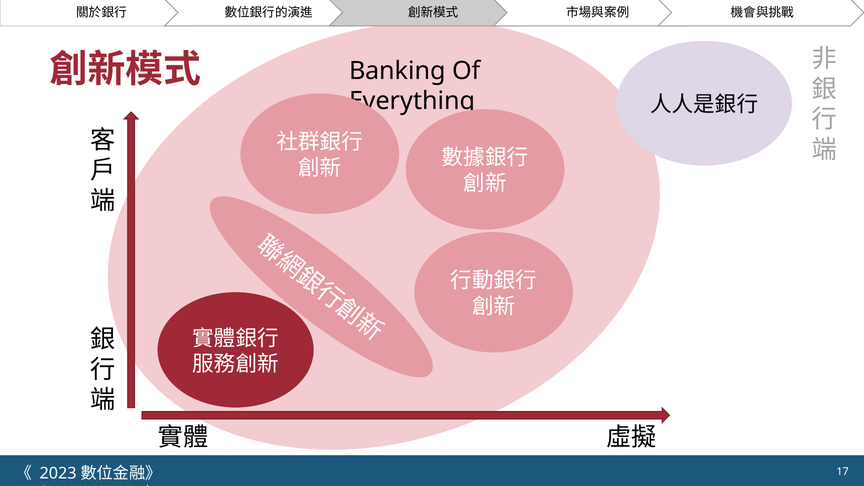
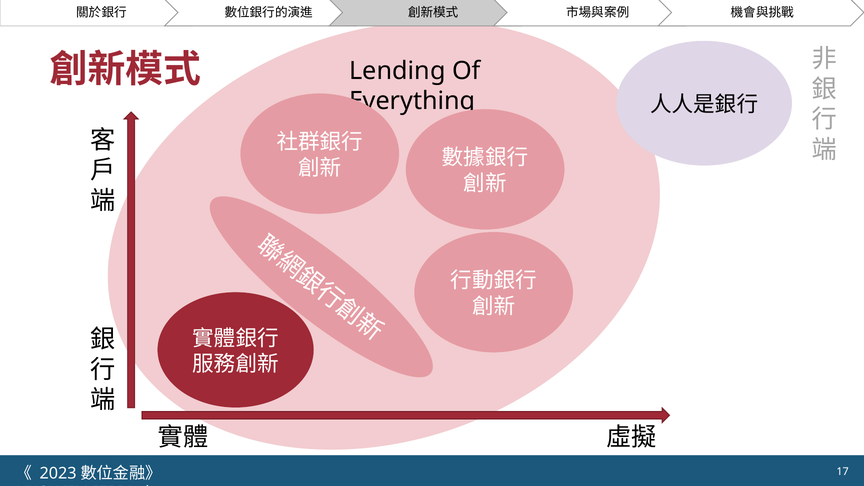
Banking: Banking -> Lending
